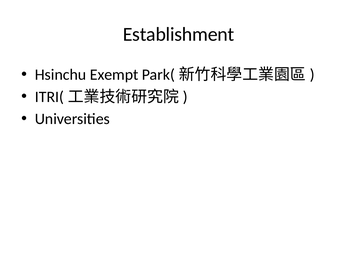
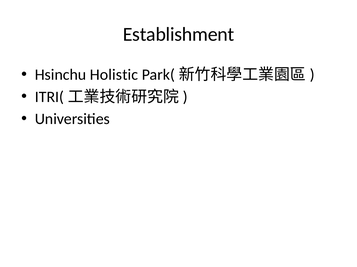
Exempt: Exempt -> Holistic
